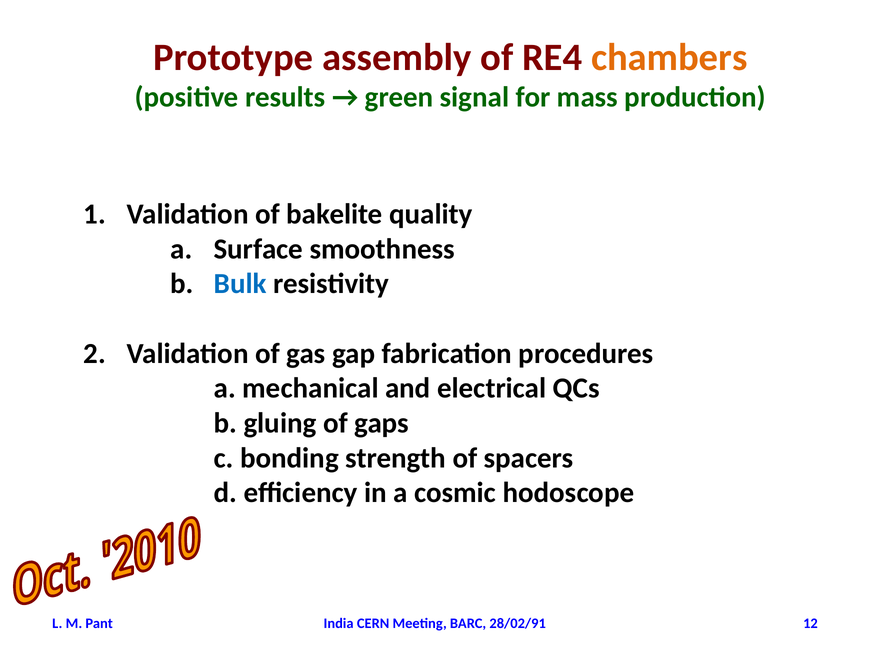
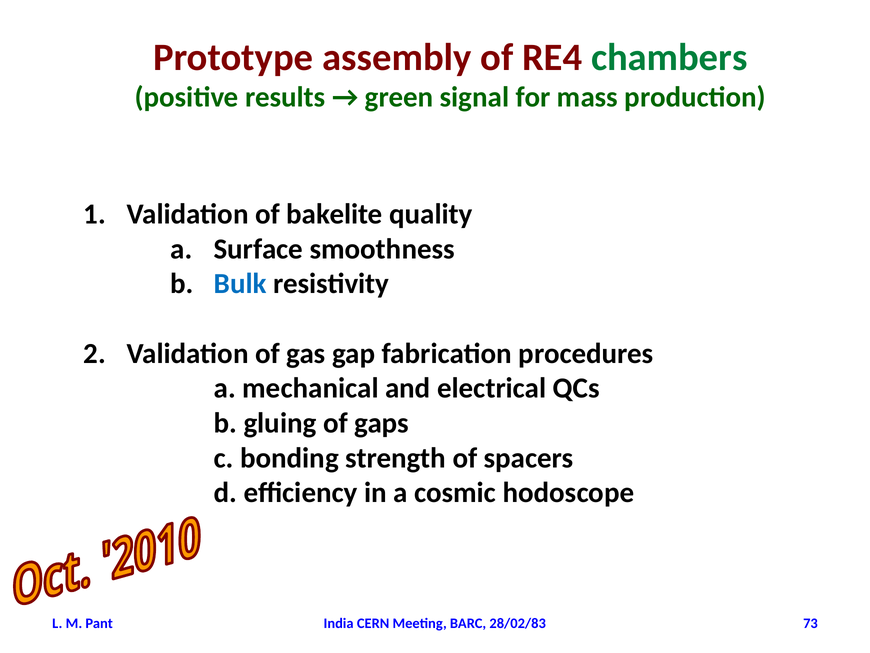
chambers colour: orange -> green
28/02/91: 28/02/91 -> 28/02/83
12: 12 -> 73
